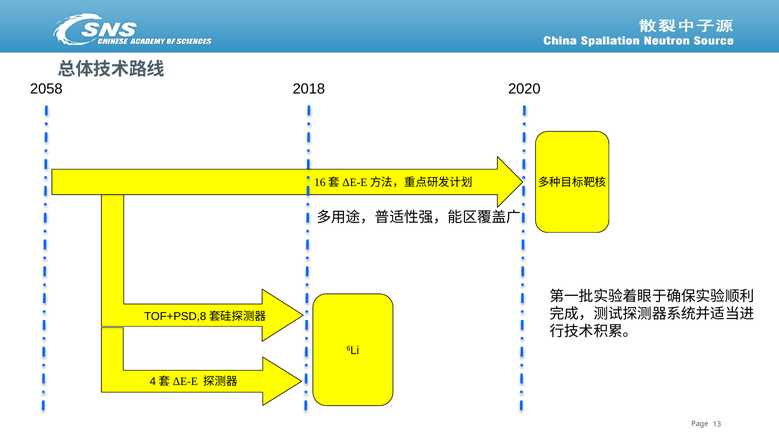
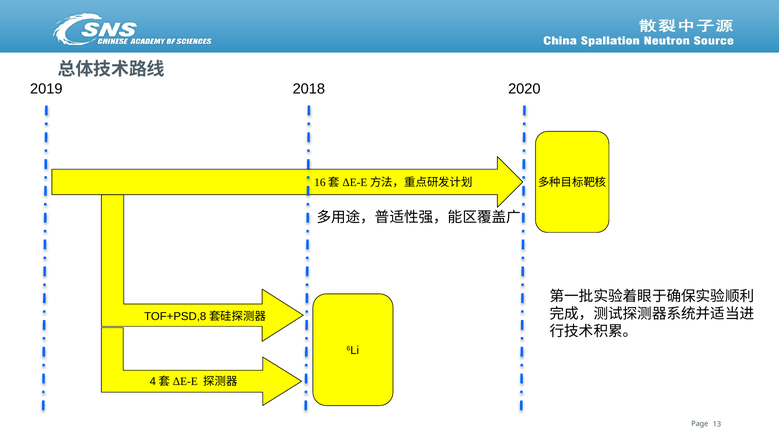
2058: 2058 -> 2019
